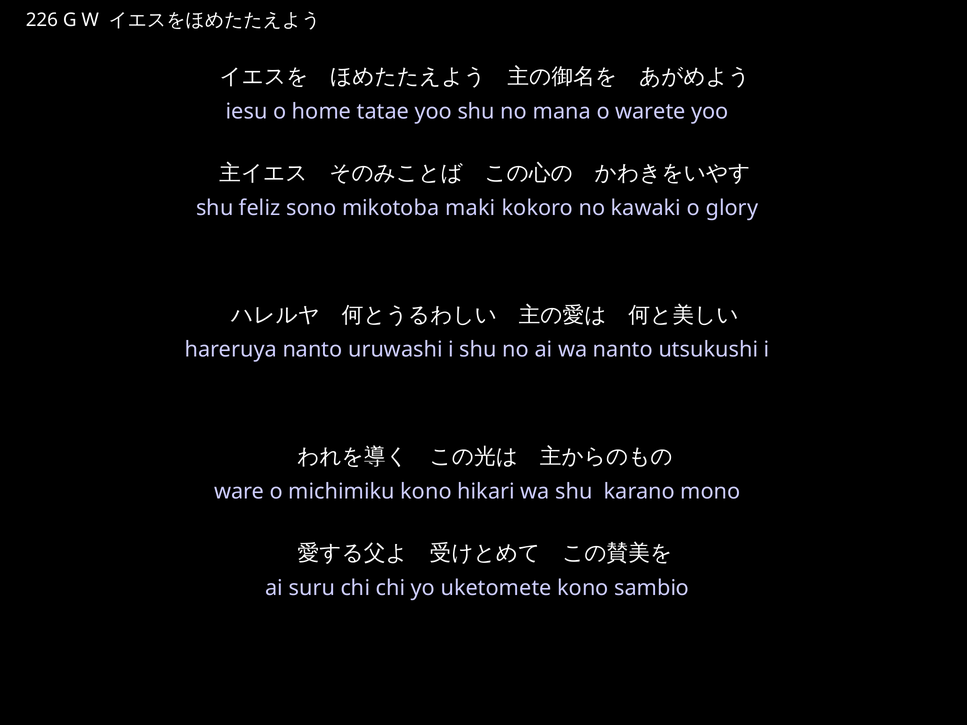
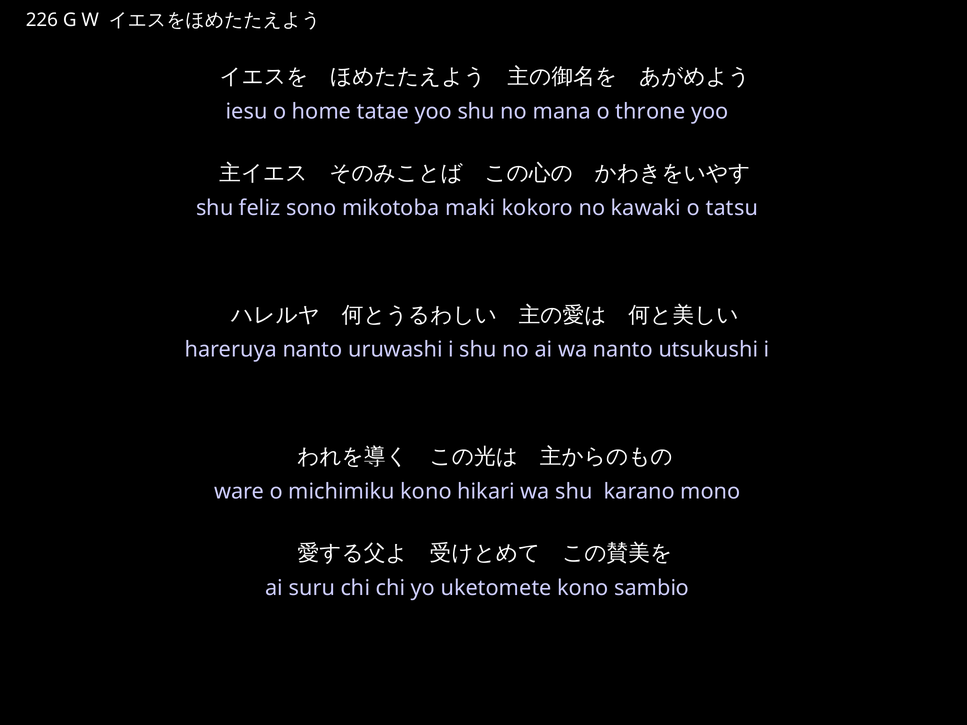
warete: warete -> throne
glory: glory -> tatsu
